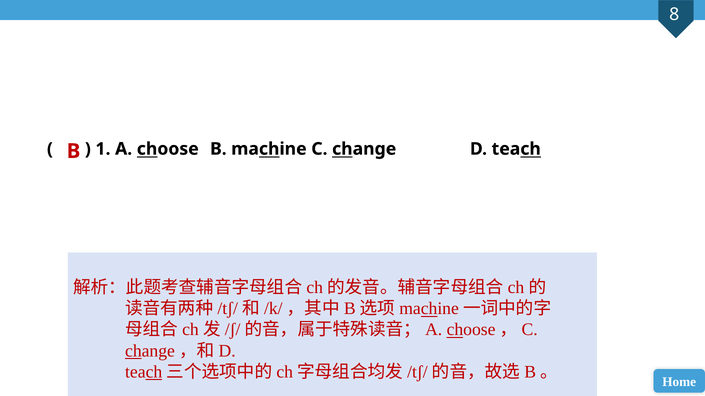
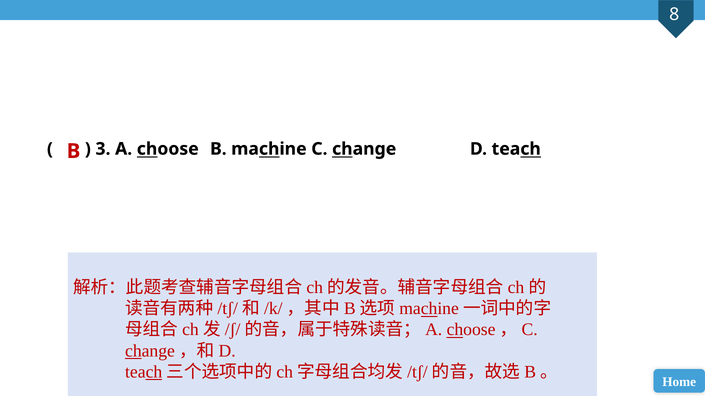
1: 1 -> 3
